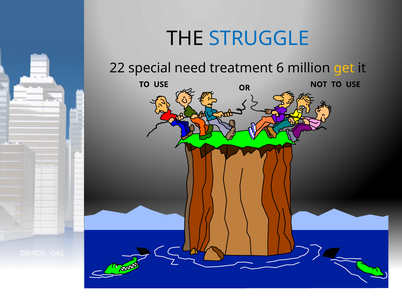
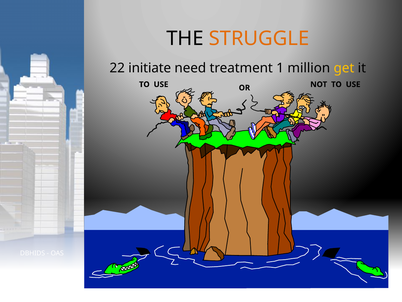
STRUGGLE colour: blue -> orange
special: special -> initiate
6: 6 -> 1
